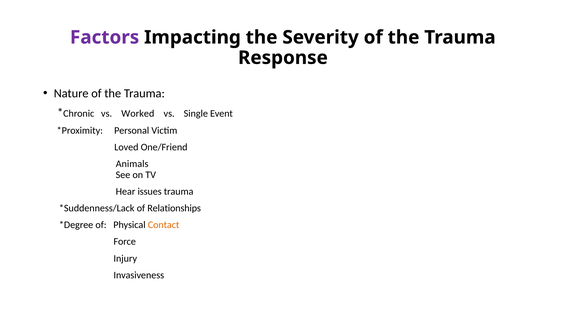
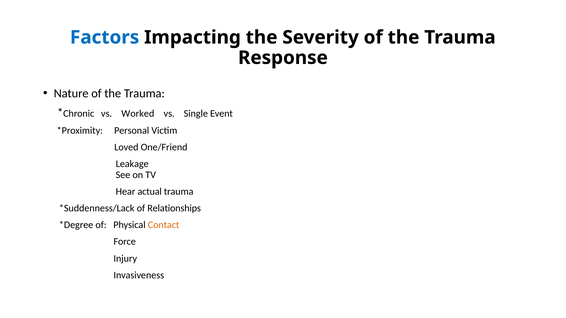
Factors colour: purple -> blue
Animals: Animals -> Leakage
issues: issues -> actual
